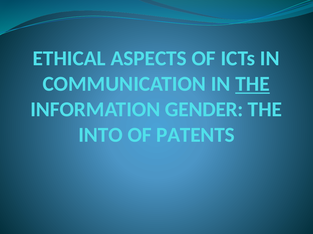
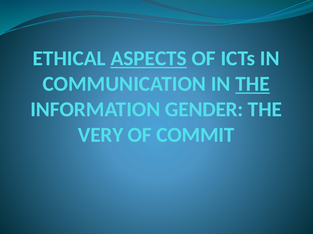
ASPECTS underline: none -> present
INTO: INTO -> VERY
PATENTS: PATENTS -> COMMIT
